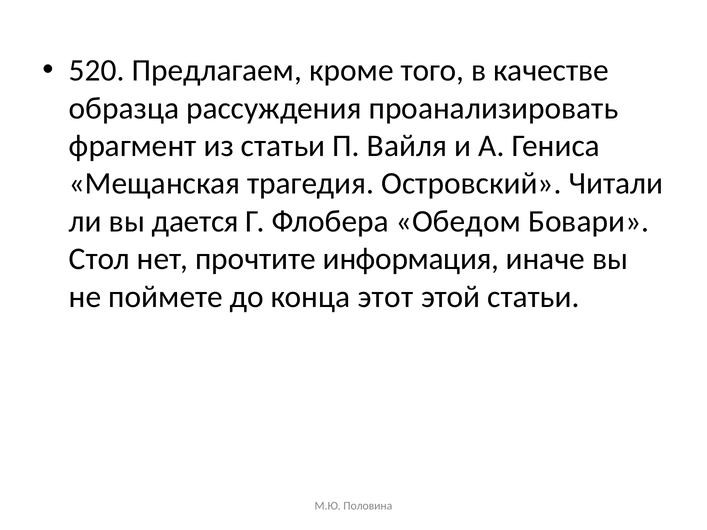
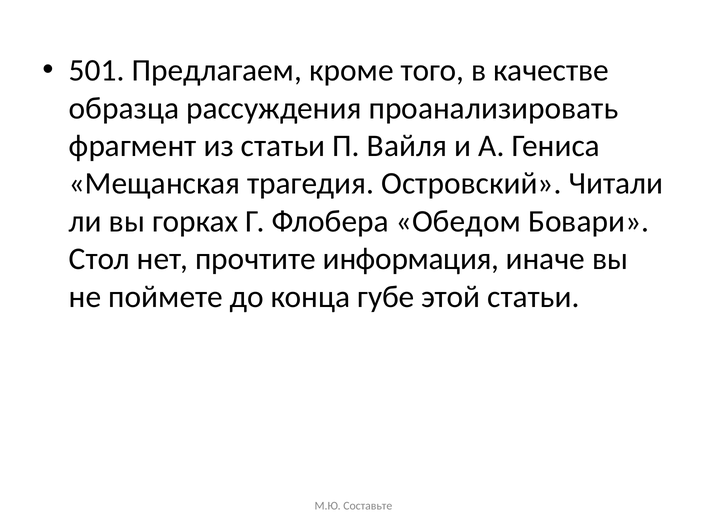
520: 520 -> 501
дается: дается -> горках
этот: этот -> губе
Половина: Половина -> Составьте
